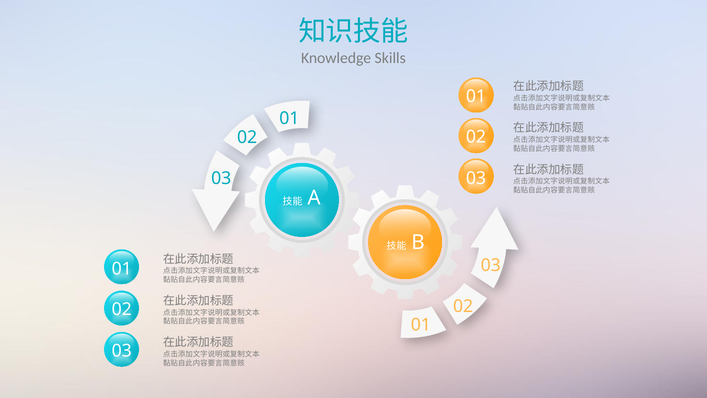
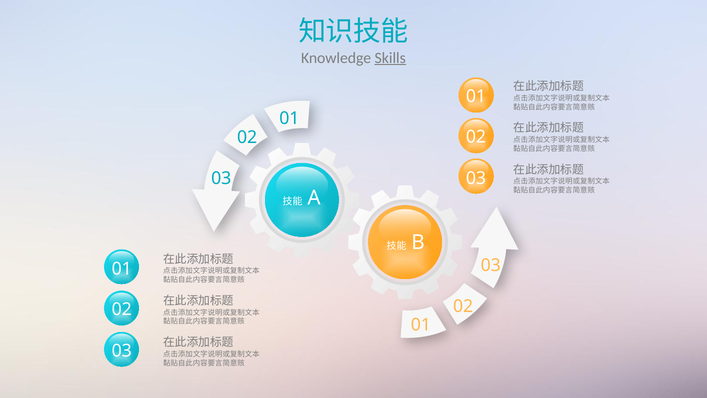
Skills underline: none -> present
